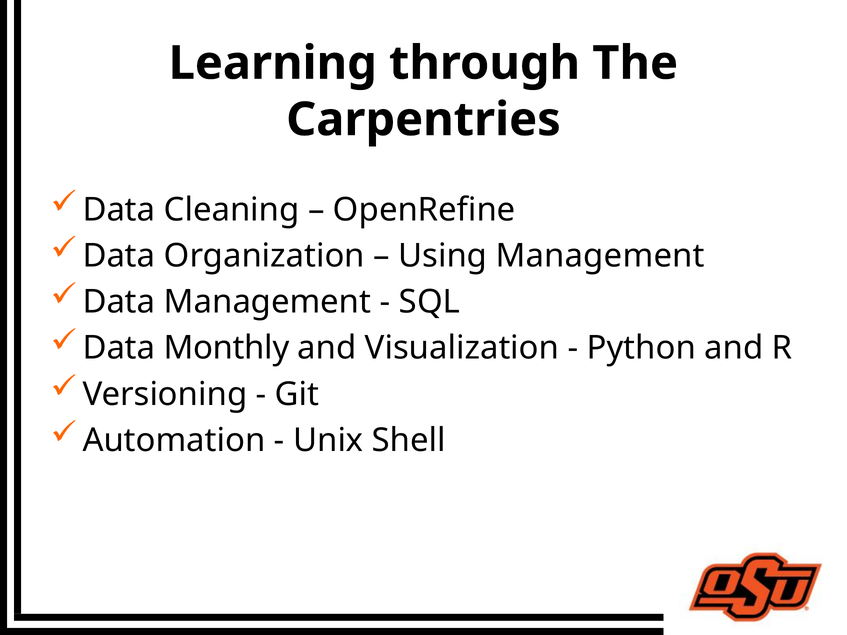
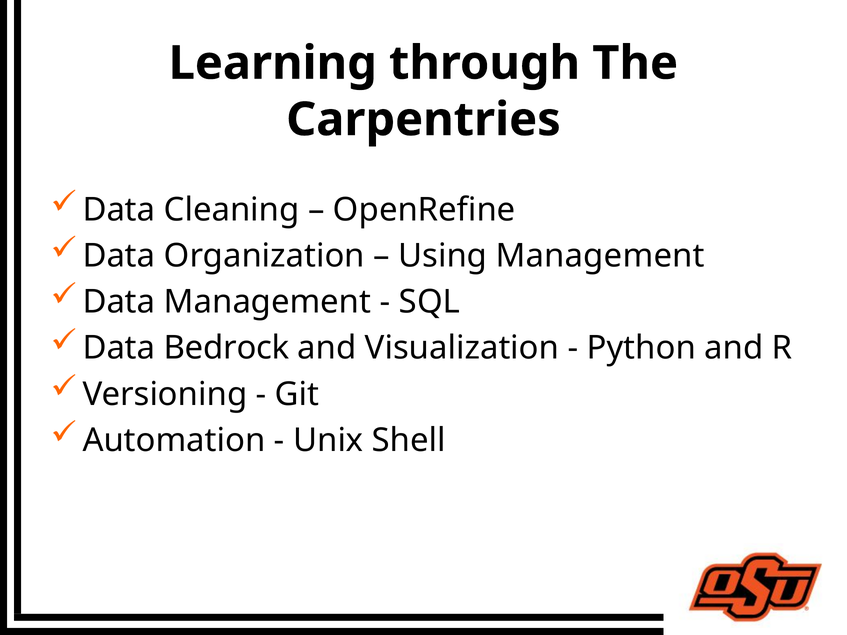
Monthly: Monthly -> Bedrock
